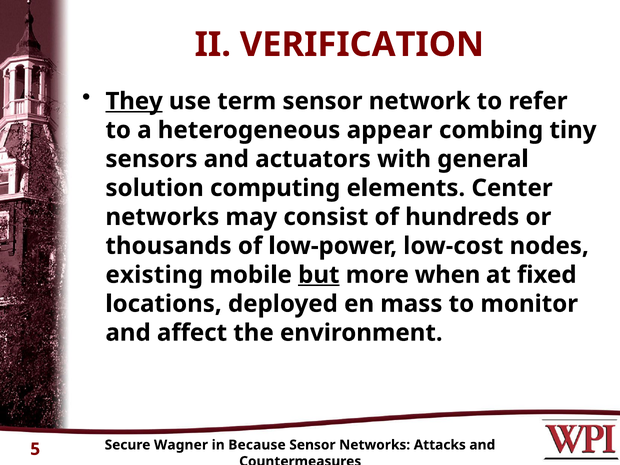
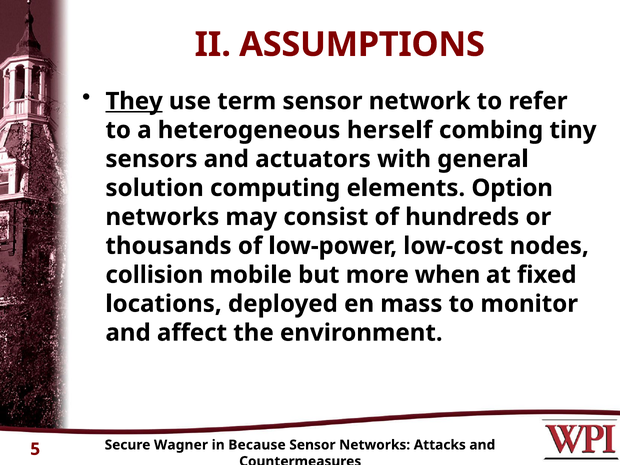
VERIFICATION: VERIFICATION -> ASSUMPTIONS
appear: appear -> herself
Center: Center -> Option
existing: existing -> collision
but underline: present -> none
